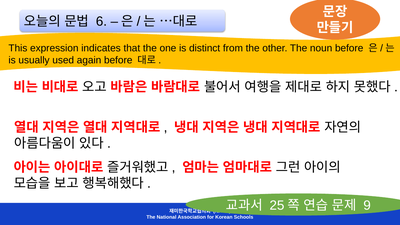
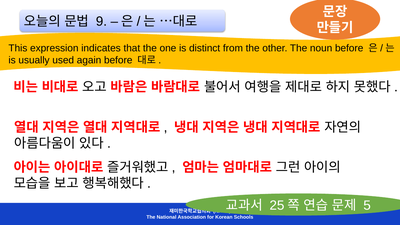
6: 6 -> 9
9: 9 -> 5
